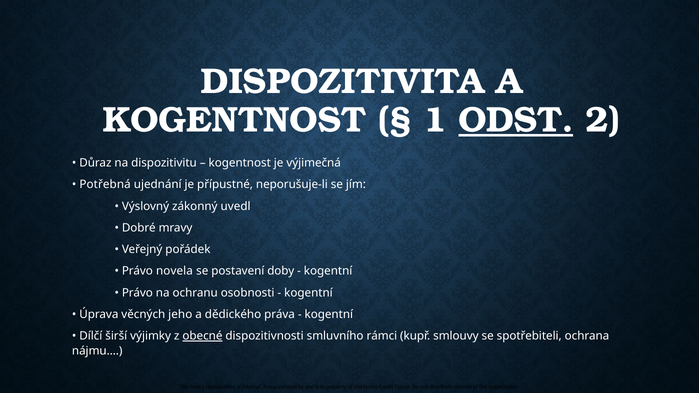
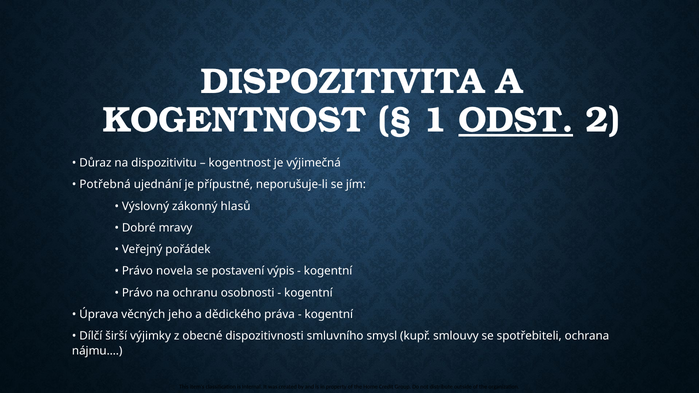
uvedl: uvedl -> hlasů
doby: doby -> výpis
obecné underline: present -> none
rámci: rámci -> smysl
